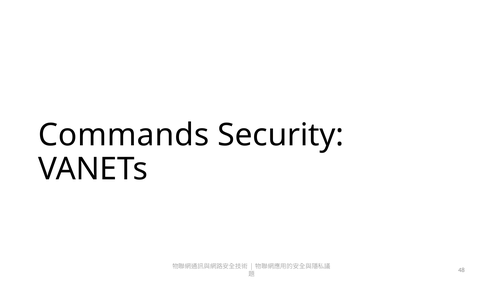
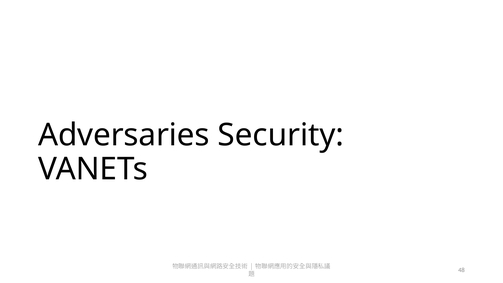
Commands: Commands -> Adversaries
